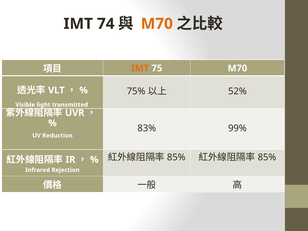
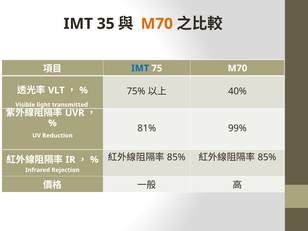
74: 74 -> 35
IMT at (140, 68) colour: orange -> blue
52%: 52% -> 40%
83%: 83% -> 81%
